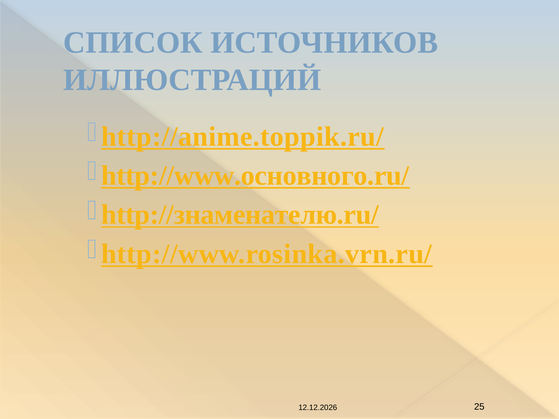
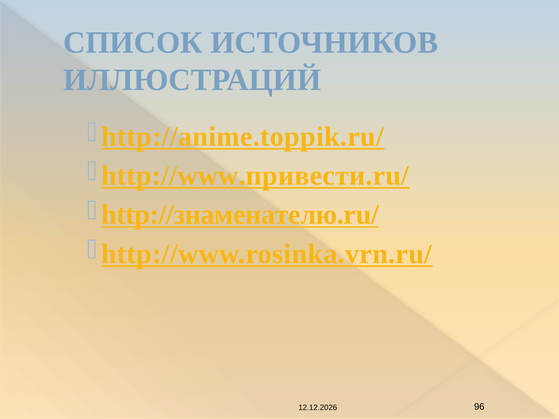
http://www.основного.ru/: http://www.основного.ru/ -> http://www.привести.ru/
25: 25 -> 96
